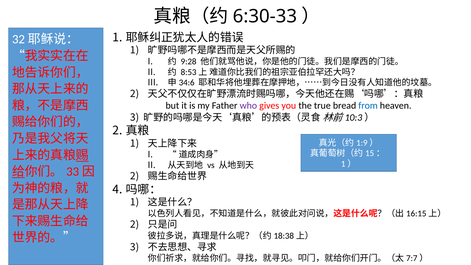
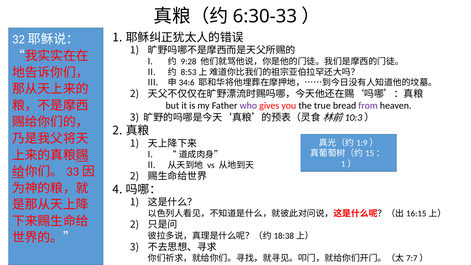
from colour: blue -> purple
